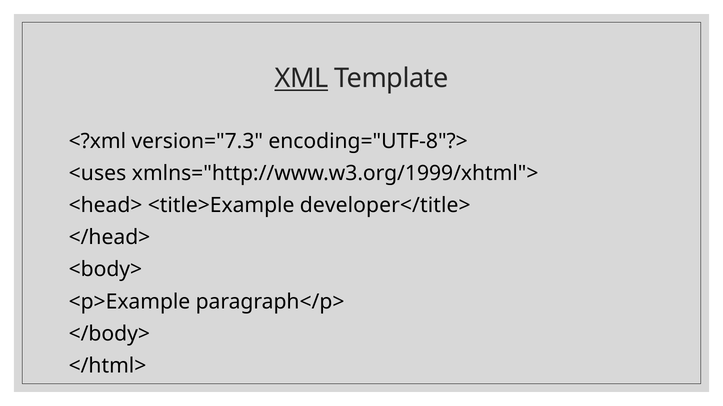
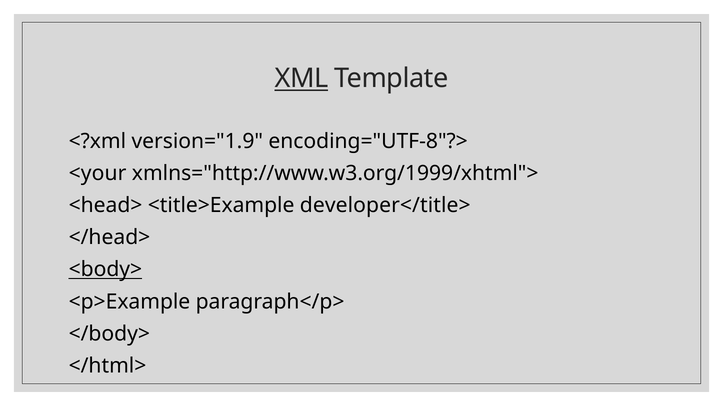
version="7.3: version="7.3 -> version="1.9
<uses: <uses -> <your
<body> underline: none -> present
